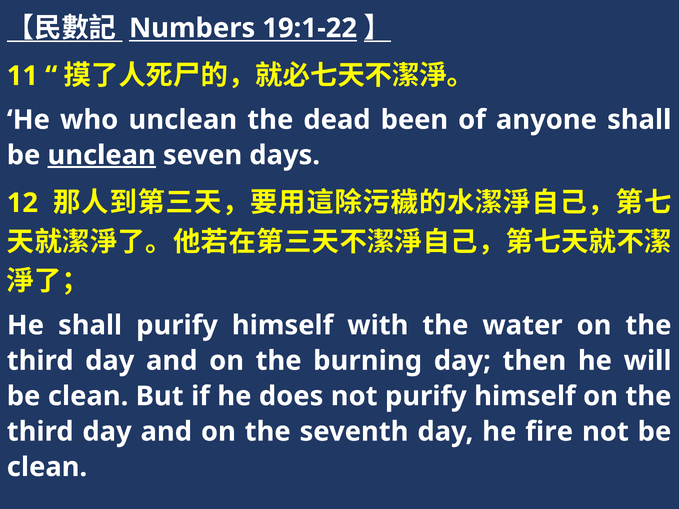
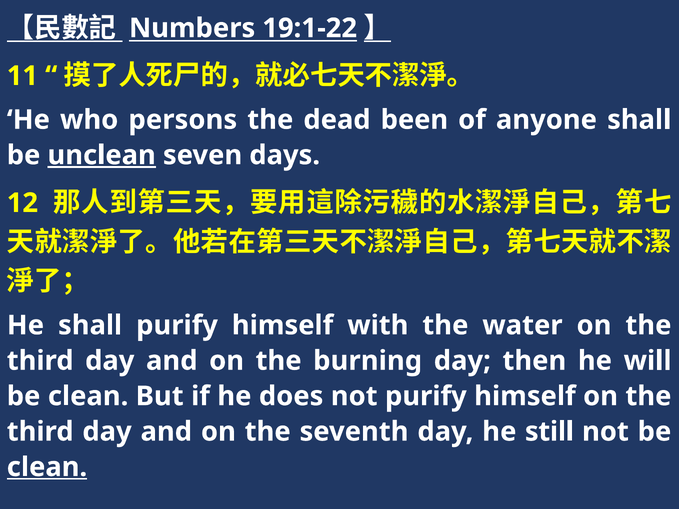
who unclean: unclean -> persons
fire: fire -> still
clean at (47, 467) underline: none -> present
